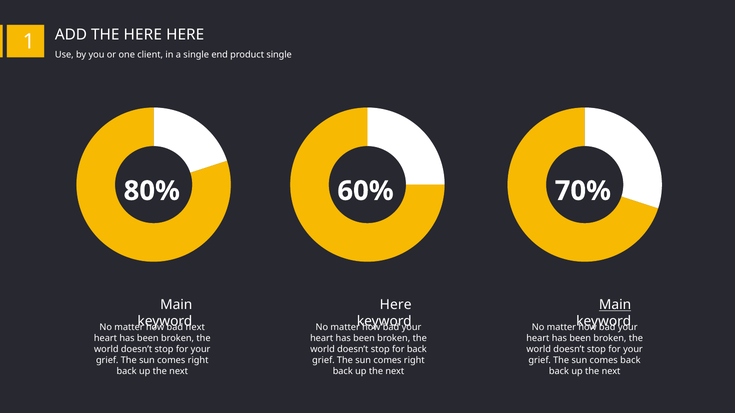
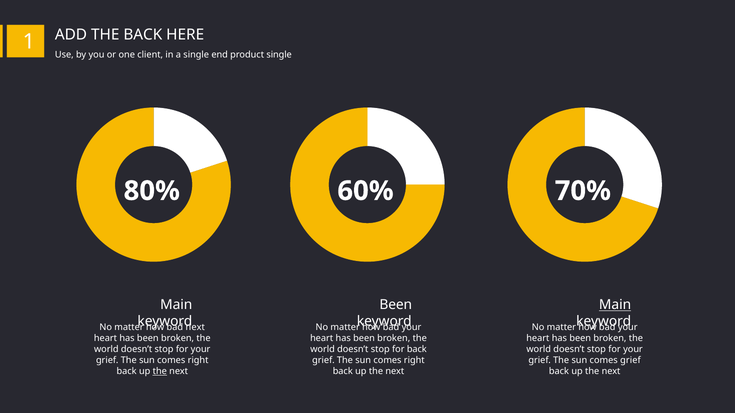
THE HERE: HERE -> BACK
Here at (396, 305): Here -> Been
comes back: back -> grief
the at (160, 372) underline: none -> present
